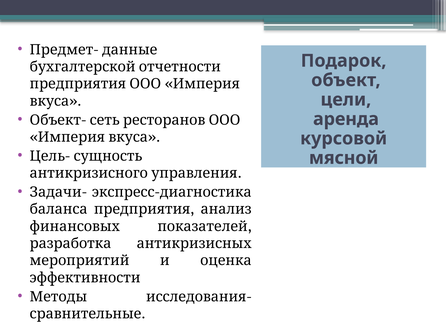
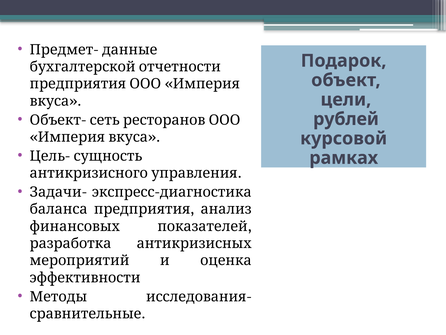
аренда: аренда -> рублей
мясной: мясной -> рамках
